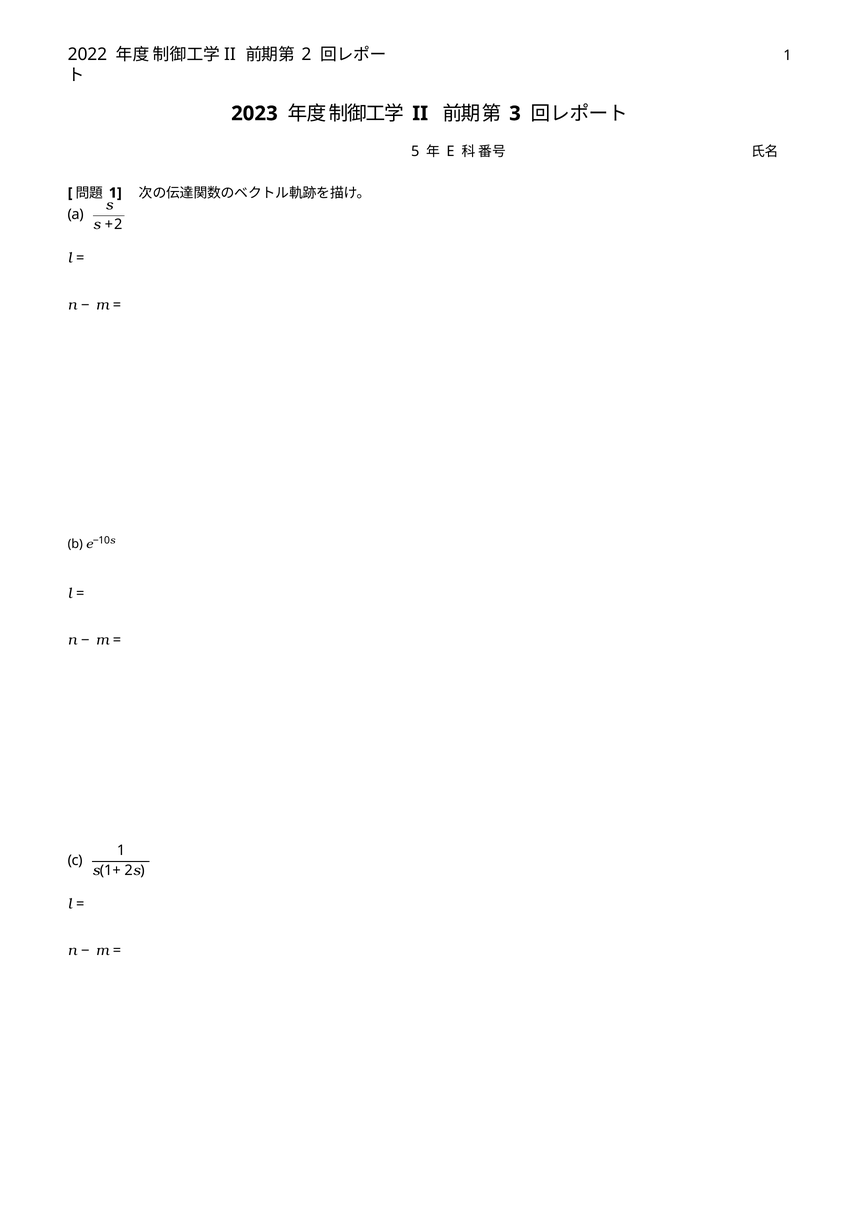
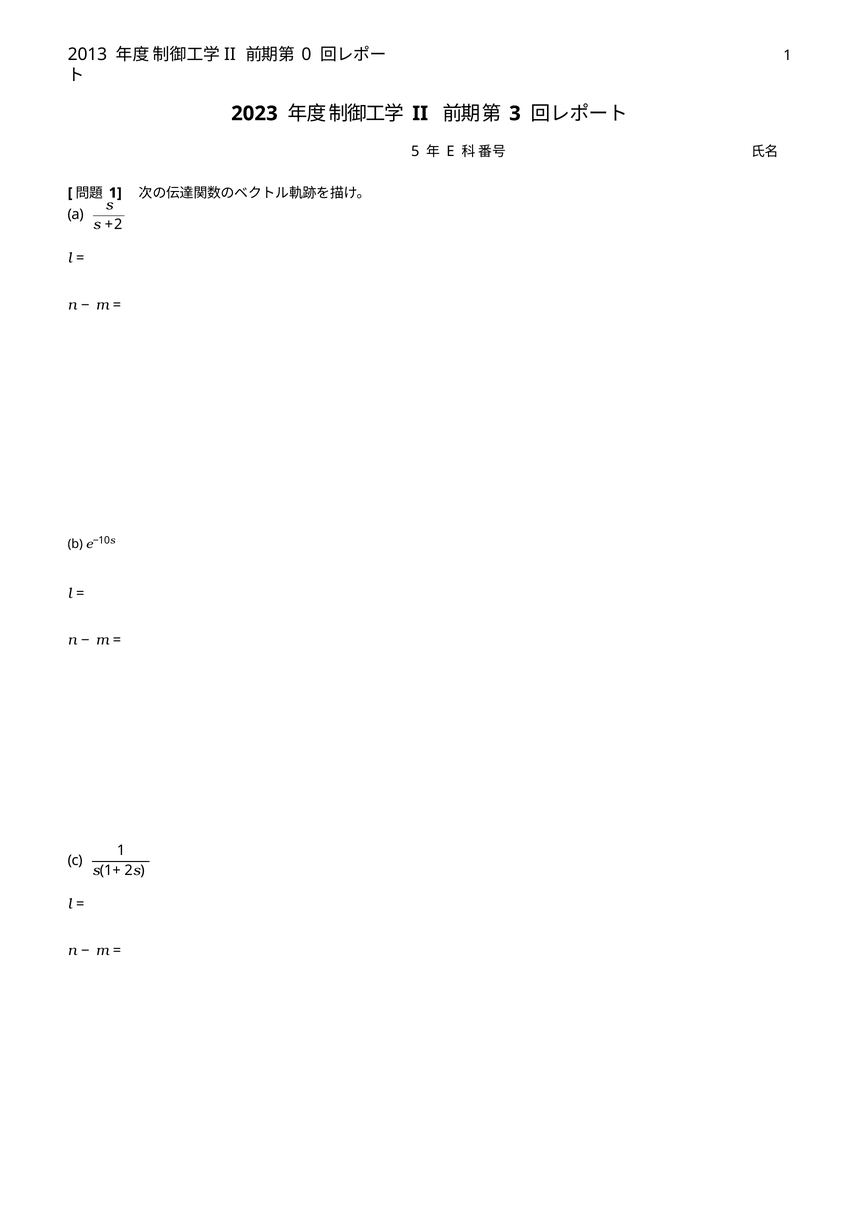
2022: 2022 -> 2013
2: 2 -> 0
